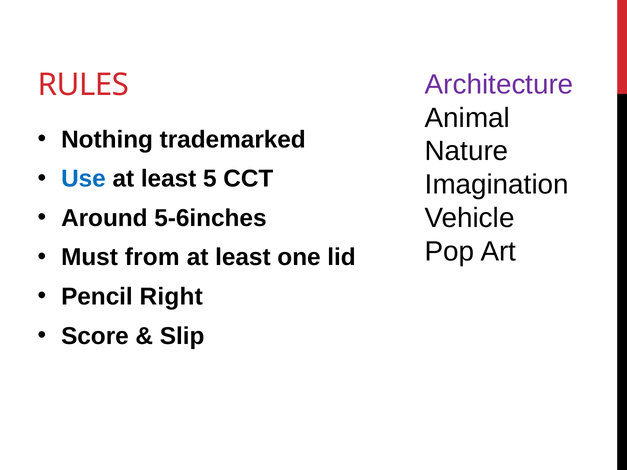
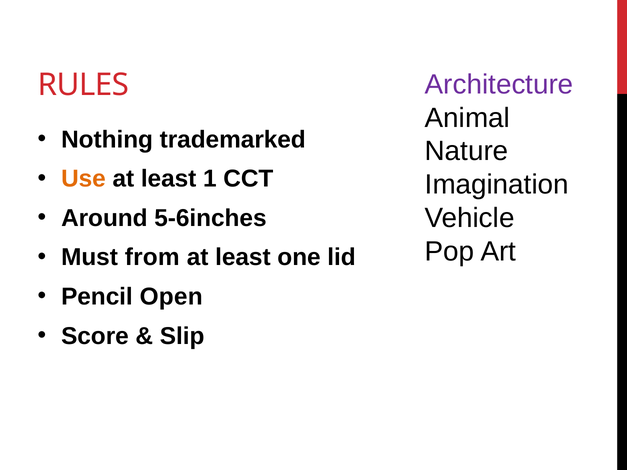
Use colour: blue -> orange
5: 5 -> 1
Right: Right -> Open
